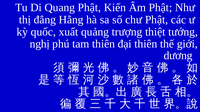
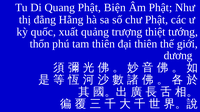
Kiến: Kiến -> Biện
nghị: nghị -> thổn
